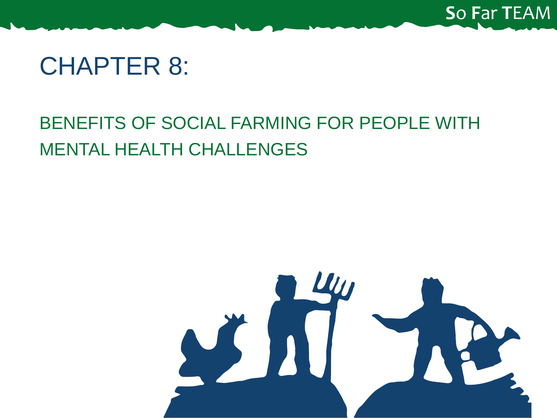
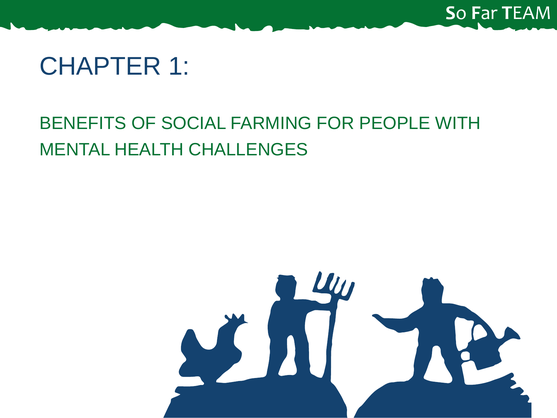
8: 8 -> 1
